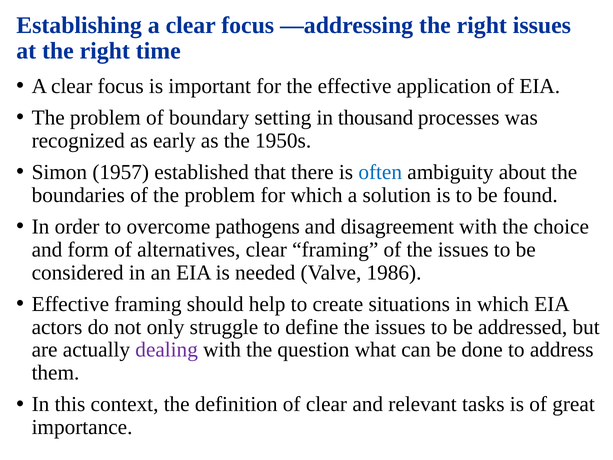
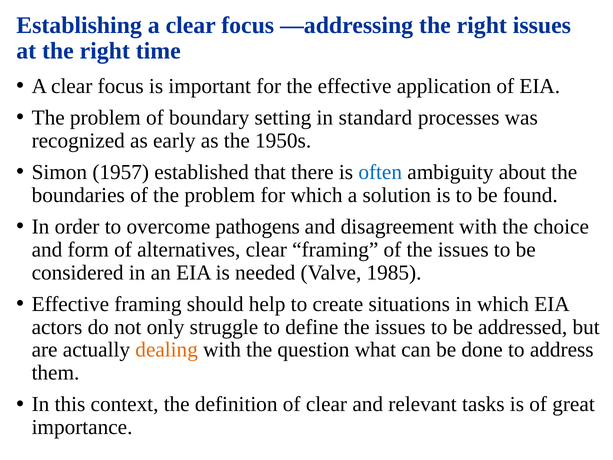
thousand: thousand -> standard
1986: 1986 -> 1985
dealing colour: purple -> orange
